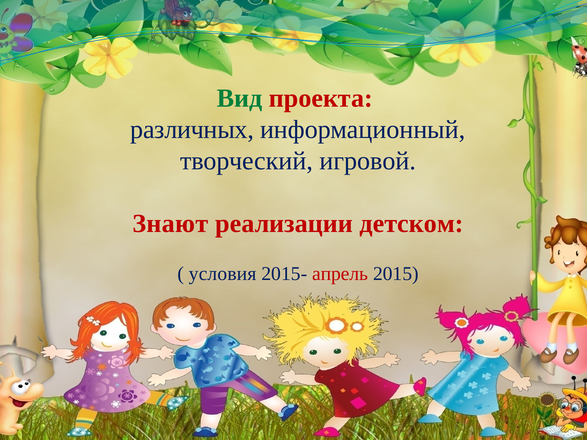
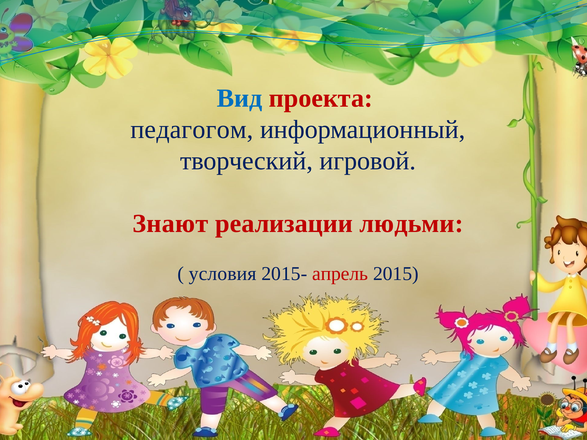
Вид colour: green -> blue
различных: различных -> педагогом
детском: детском -> людьми
